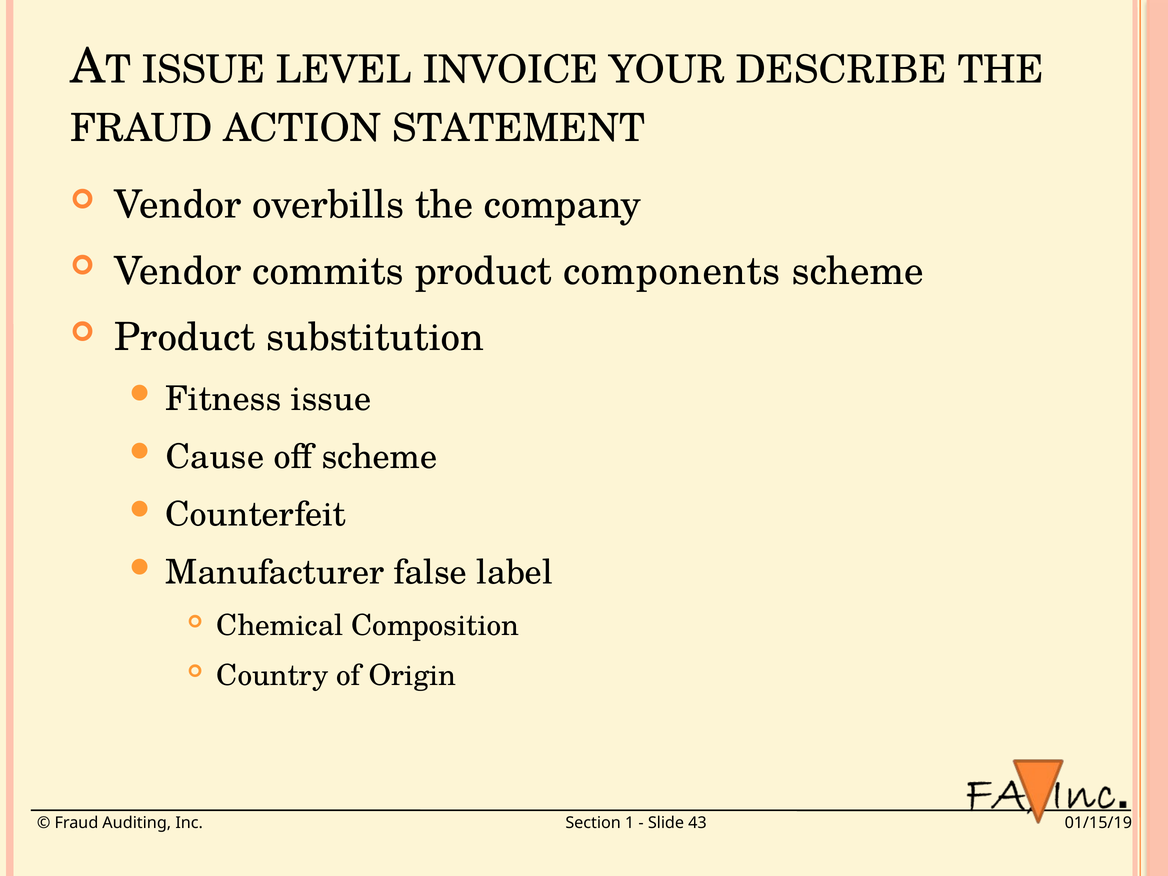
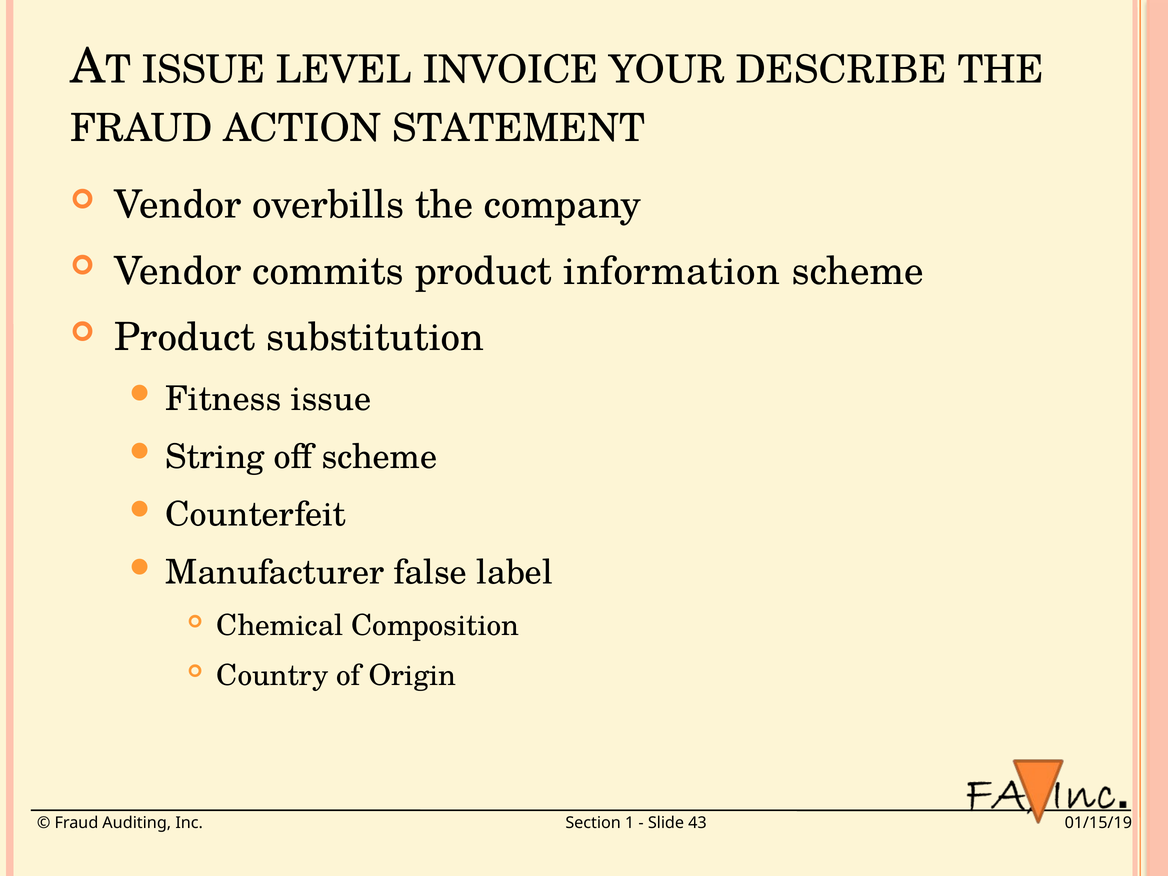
components: components -> information
Cause: Cause -> String
